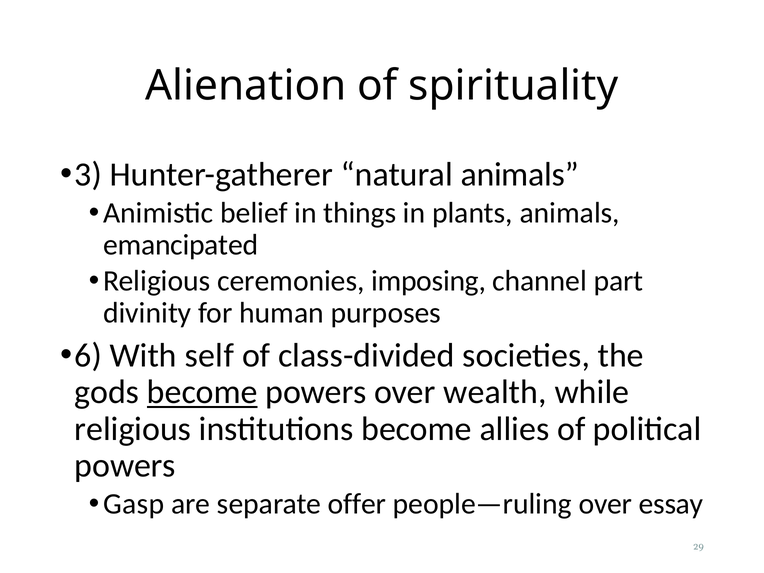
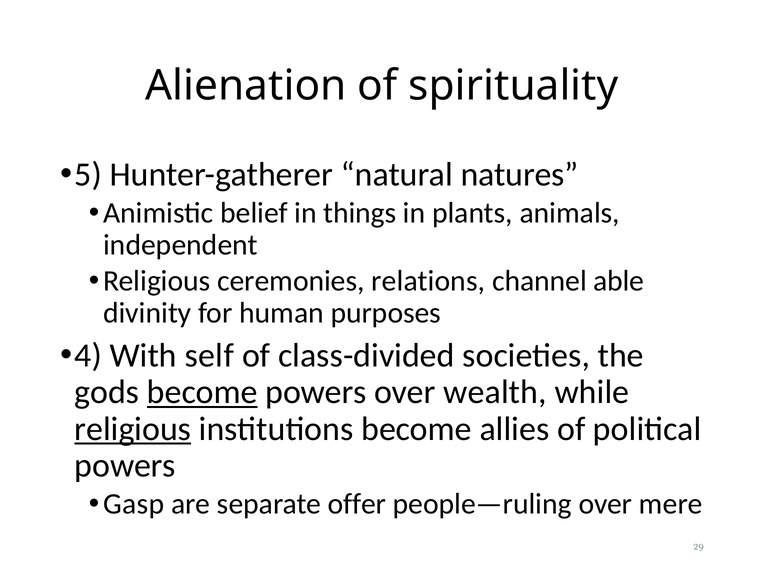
3: 3 -> 5
natural animals: animals -> natures
emancipated: emancipated -> independent
imposing: imposing -> relations
part: part -> able
6: 6 -> 4
religious at (133, 429) underline: none -> present
essay: essay -> mere
